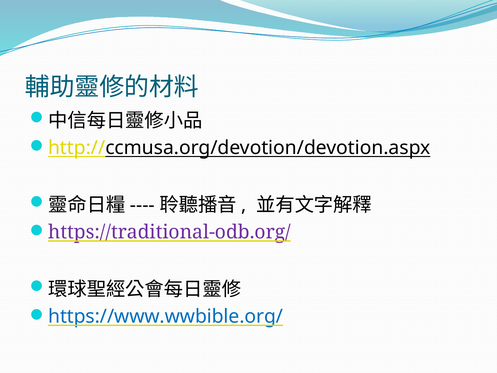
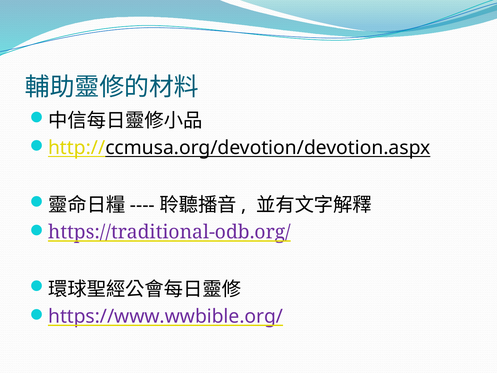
https://www.wwbible.org/ colour: blue -> purple
